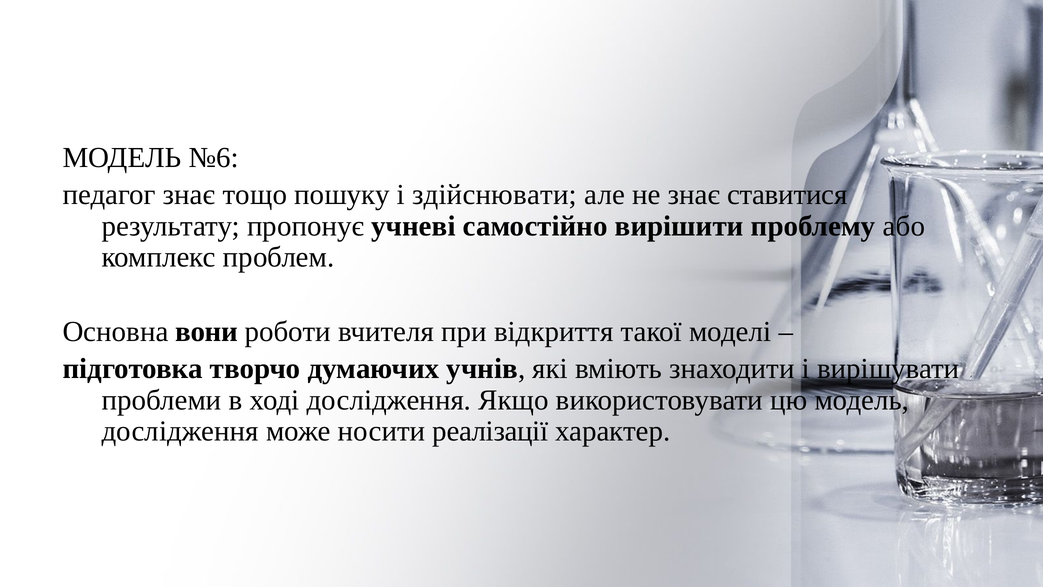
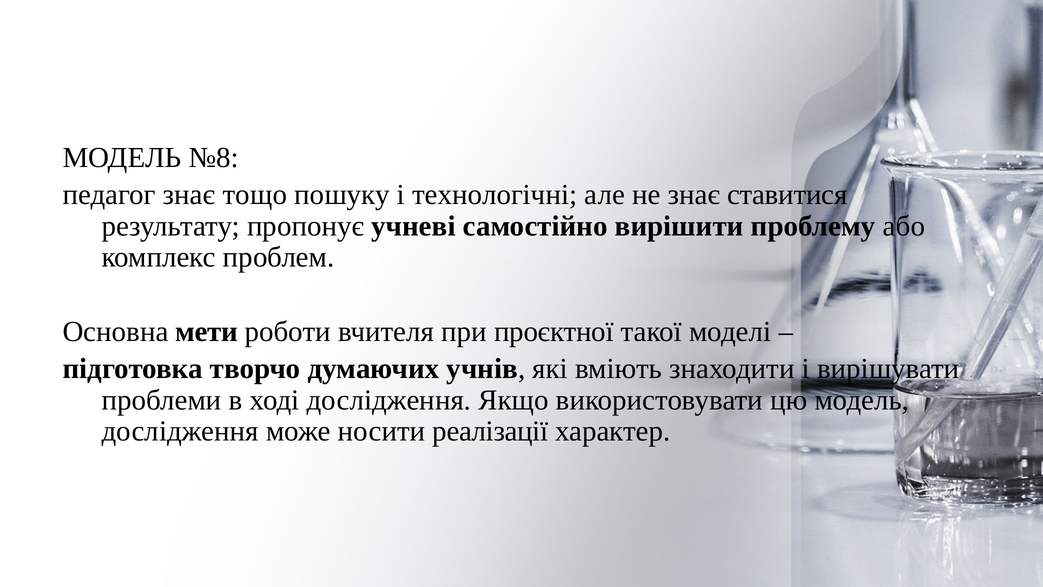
№6: №6 -> №8
здійснювати: здійснювати -> технологічні
вони: вони -> мети
відкриття: відкриття -> проєктної
